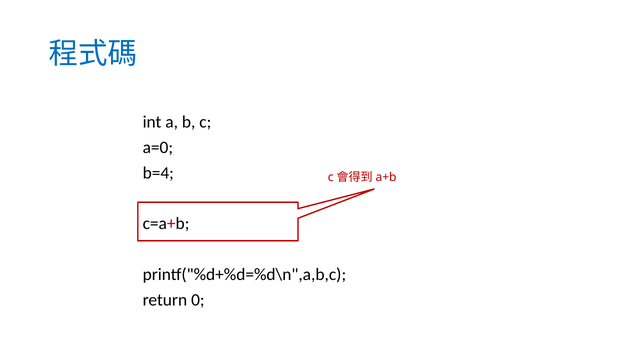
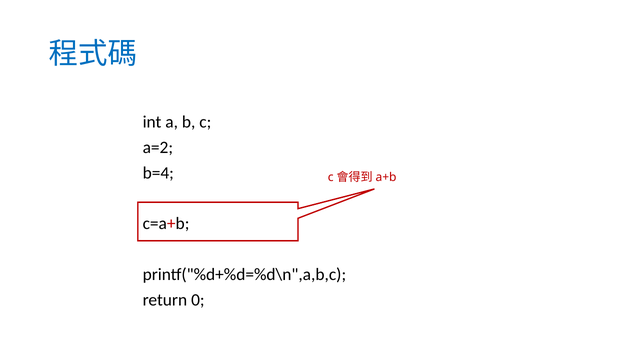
a=0: a=0 -> a=2
